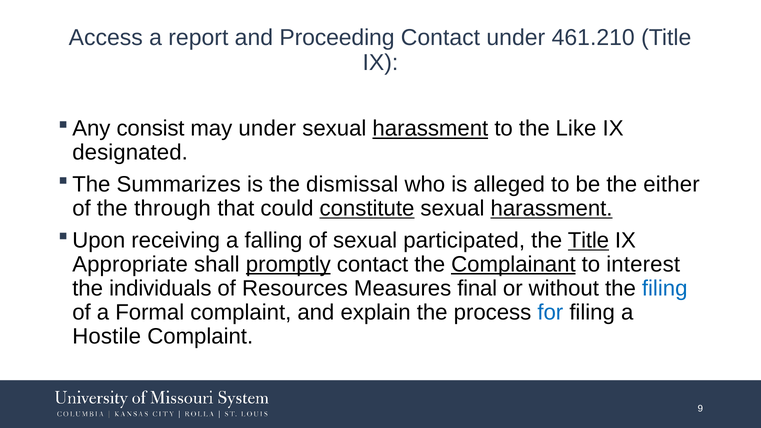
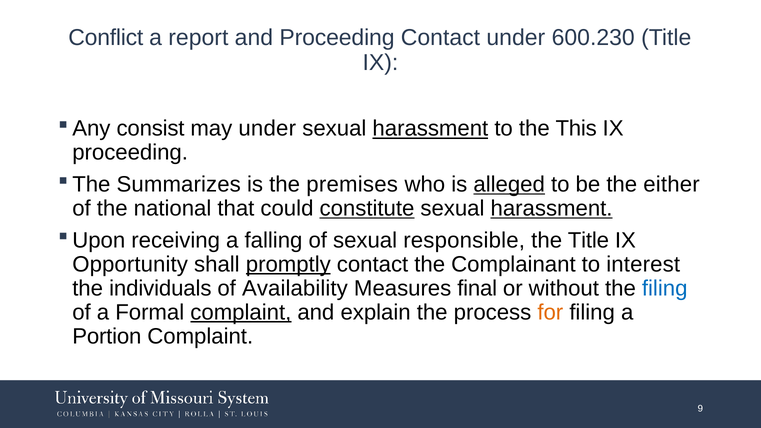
Access: Access -> Conflict
461.210: 461.210 -> 600.230
Like: Like -> This
designated at (130, 153): designated -> proceeding
dismissal: dismissal -> premises
alleged underline: none -> present
through: through -> national
participated: participated -> responsible
Title at (588, 240) underline: present -> none
Appropriate: Appropriate -> Opportunity
Complainant underline: present -> none
Resources: Resources -> Availability
complaint at (241, 312) underline: none -> present
for colour: blue -> orange
Hostile: Hostile -> Portion
